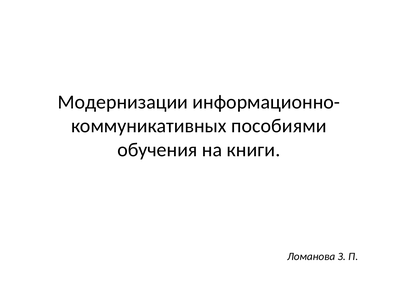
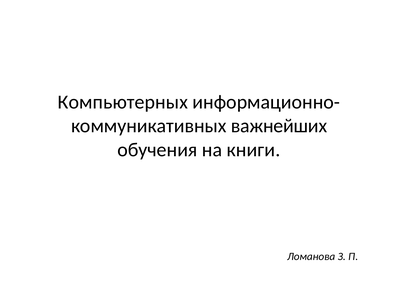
Модернизации: Модернизации -> Компьютерных
пособиями: пособиями -> важнейших
